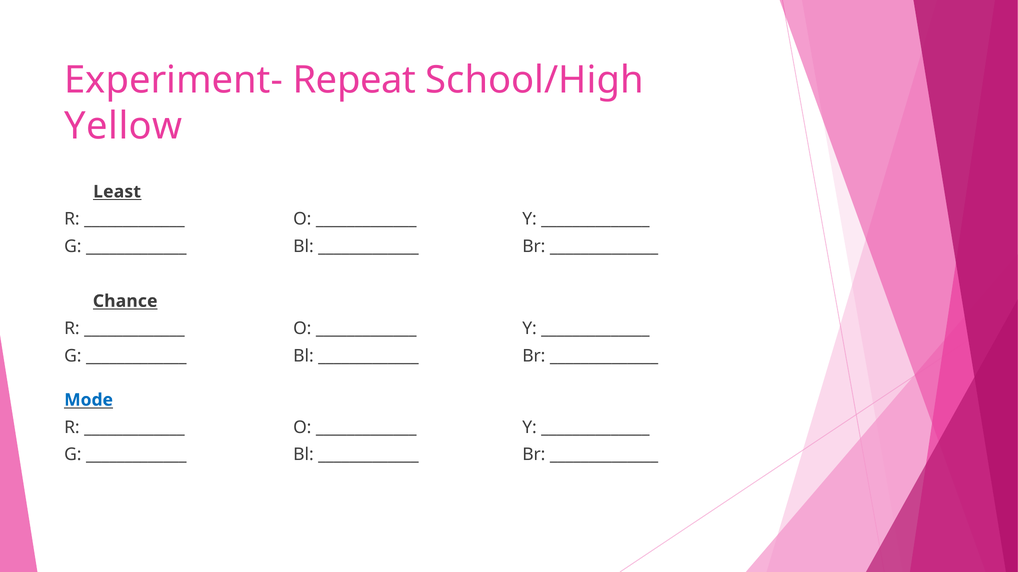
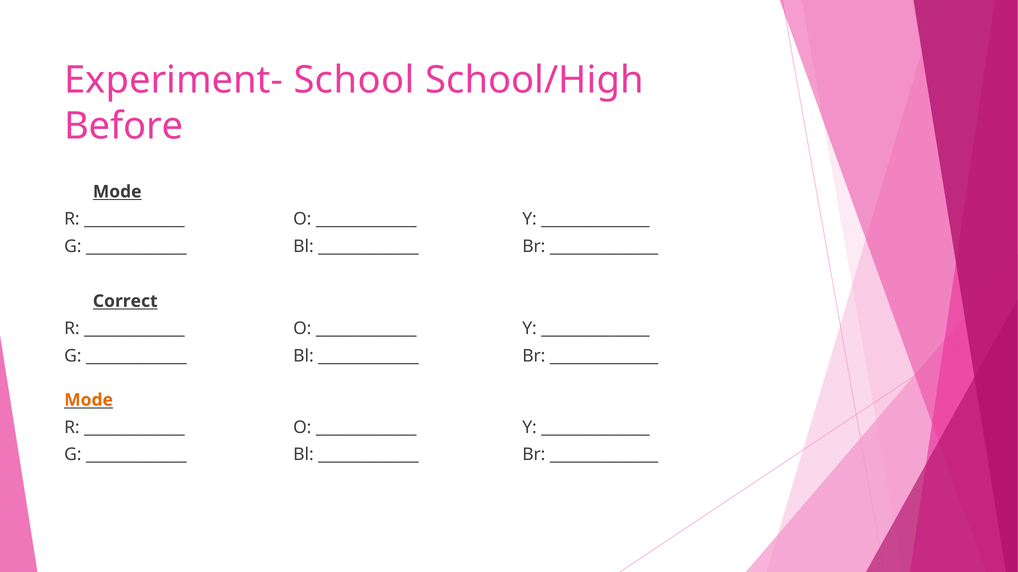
Repeat: Repeat -> School
Yellow: Yellow -> Before
Least at (117, 192): Least -> Mode
Chance: Chance -> Correct
Mode at (89, 400) colour: blue -> orange
